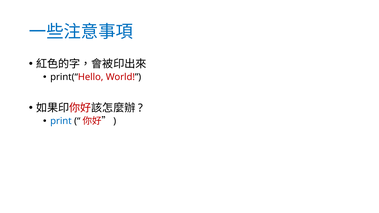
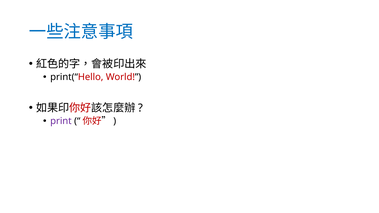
print colour: blue -> purple
